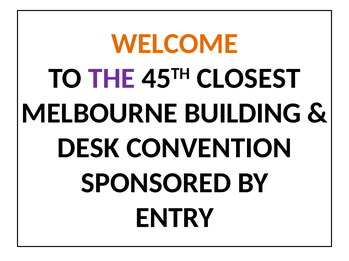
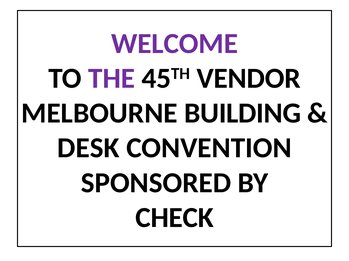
WELCOME colour: orange -> purple
CLOSEST: CLOSEST -> VENDOR
ENTRY: ENTRY -> CHECK
